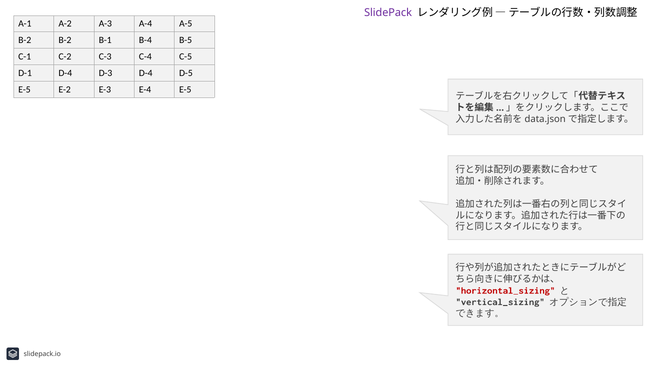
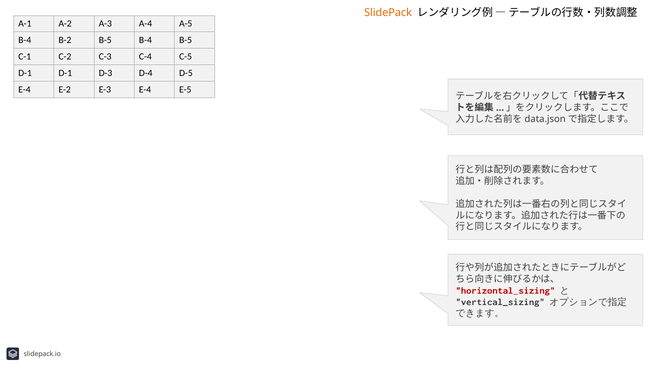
SlidePack colour: purple -> orange
B-2 at (25, 40): B-2 -> B-4
B-2 B-1: B-1 -> B-5
D-1 D-4: D-4 -> D-1
E-5 at (24, 89): E-5 -> E-4
